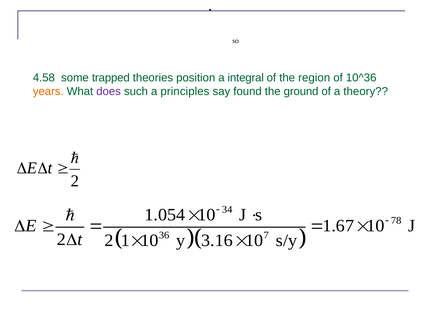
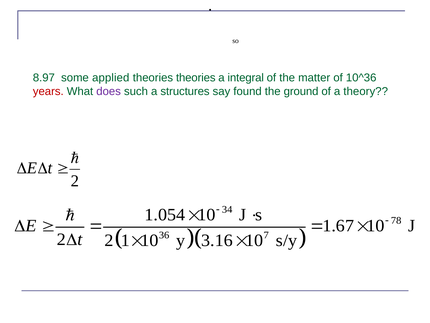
4.58: 4.58 -> 8.97
trapped: trapped -> applied
theories position: position -> theories
region: region -> matter
years colour: orange -> red
principles: principles -> structures
